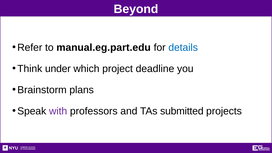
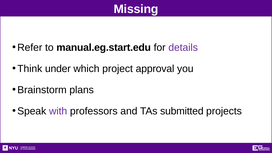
Beyond: Beyond -> Missing
manual.eg.part.edu: manual.eg.part.edu -> manual.eg.start.edu
details colour: blue -> purple
deadline: deadline -> approval
